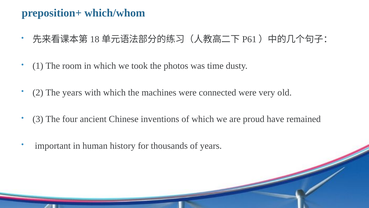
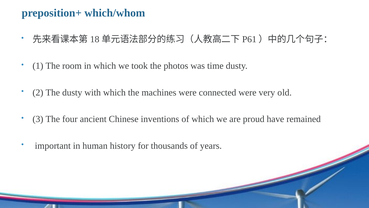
The years: years -> dusty
